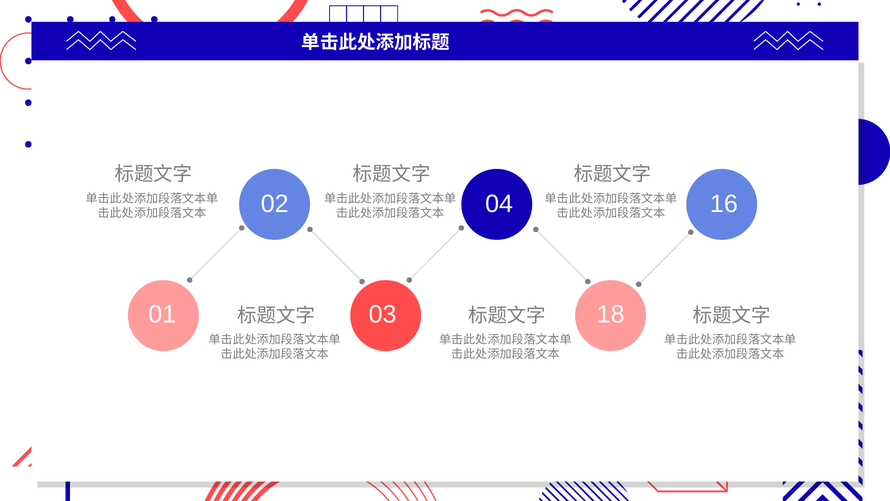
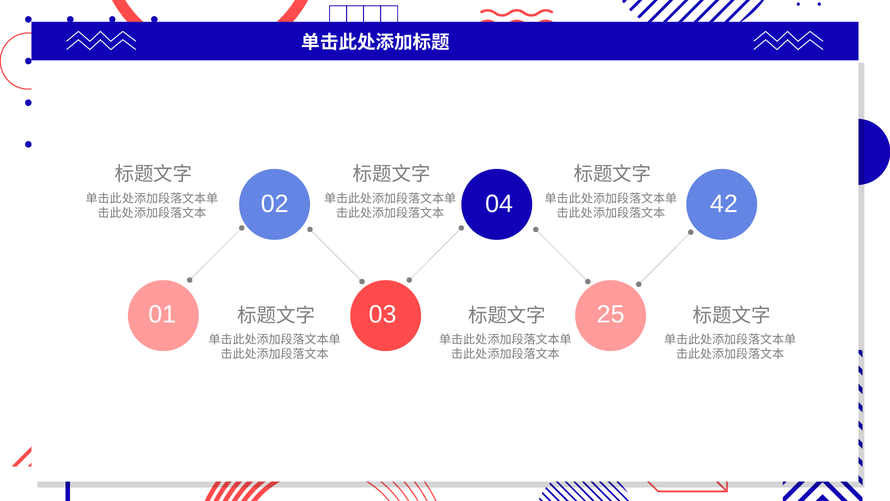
16: 16 -> 42
18: 18 -> 25
